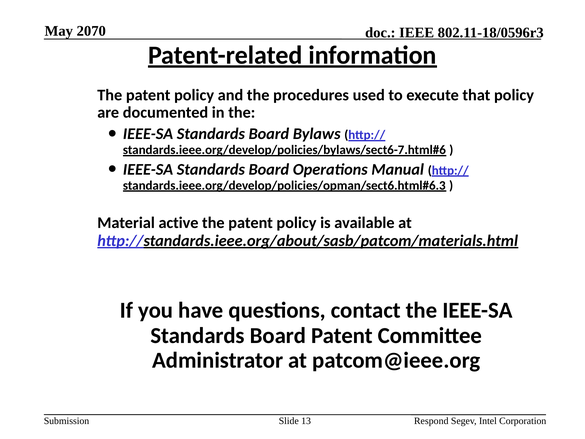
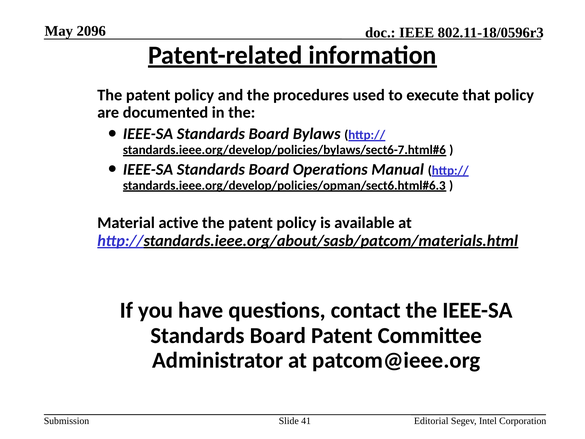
2070: 2070 -> 2096
13: 13 -> 41
Respond: Respond -> Editorial
